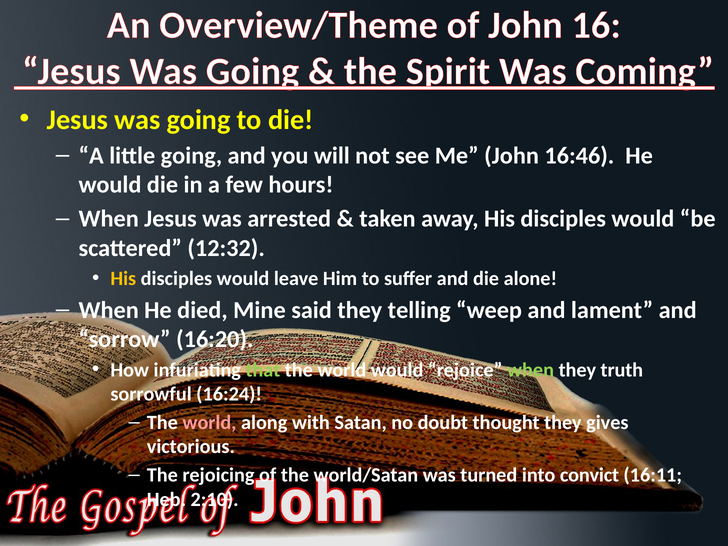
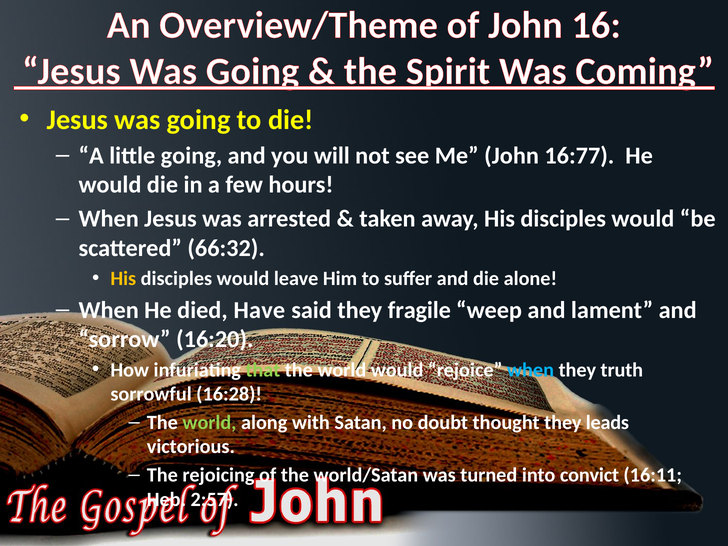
16:46: 16:46 -> 16:77
12:32: 12:32 -> 66:32
Mine: Mine -> Have
telling: telling -> fragile
when at (530, 370) colour: light green -> light blue
16:24: 16:24 -> 16:28
world at (209, 422) colour: pink -> light green
gives: gives -> leads
2:10: 2:10 -> 2:57
